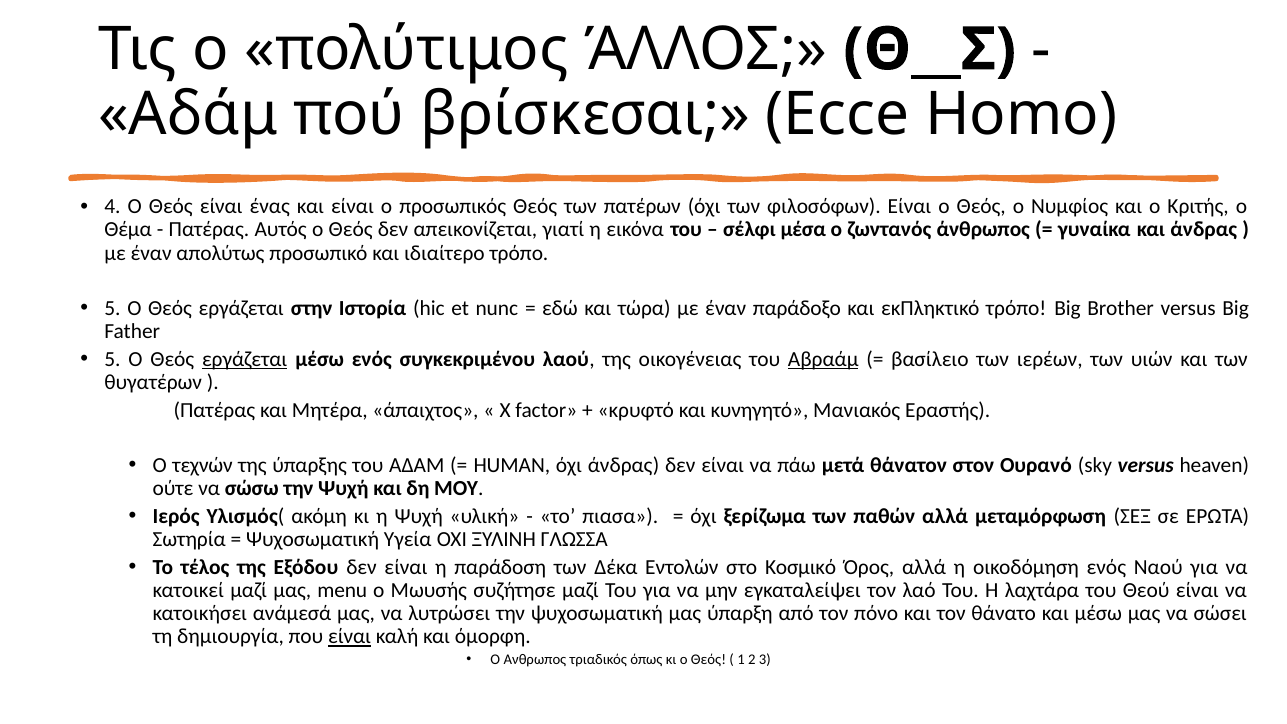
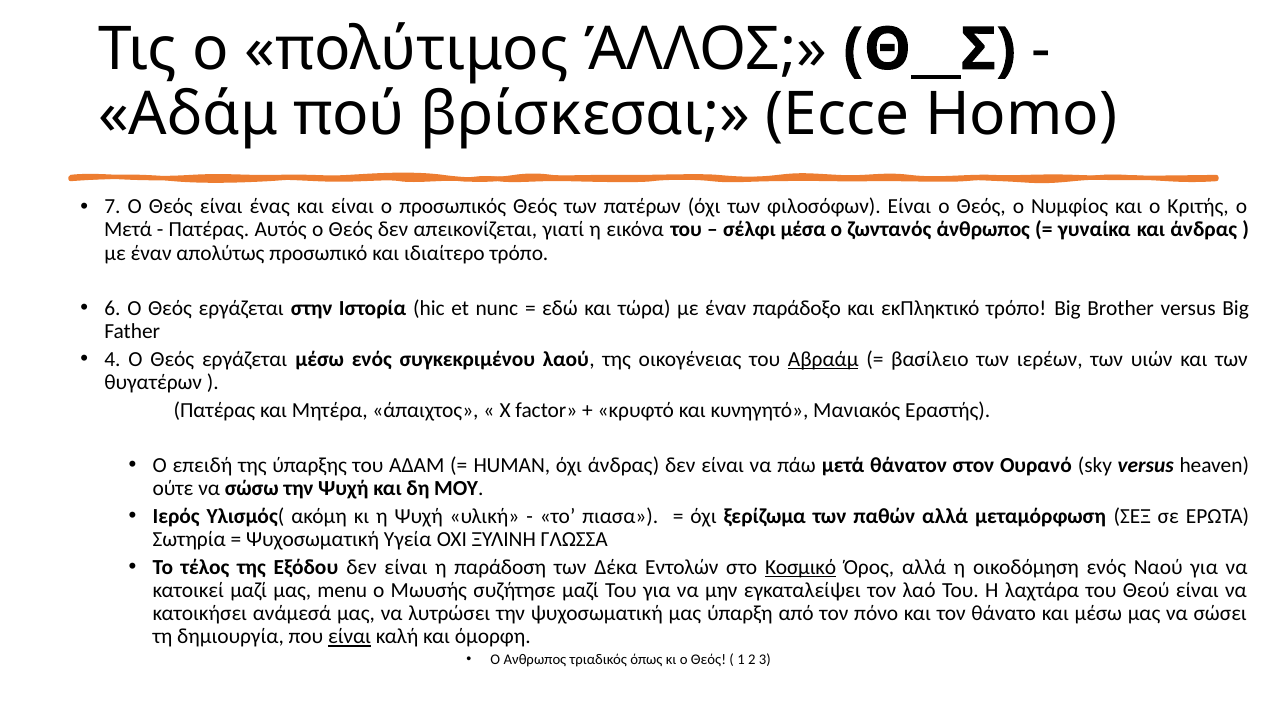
4: 4 -> 7
Θέμα at (128, 230): Θέμα -> Μετά
5 at (112, 308): 5 -> 6
5 at (112, 359): 5 -> 4
εργάζεται at (245, 359) underline: present -> none
τεχνών: τεχνών -> επειδή
Κοσμικό underline: none -> present
